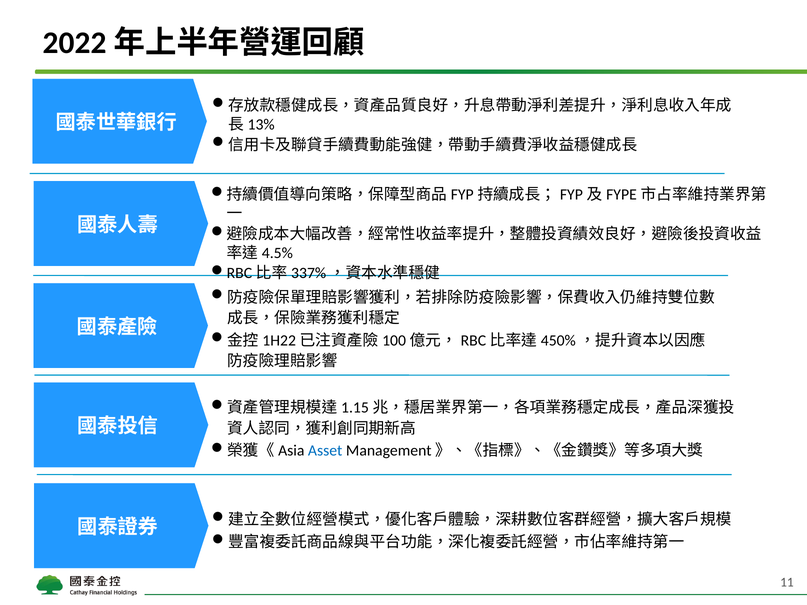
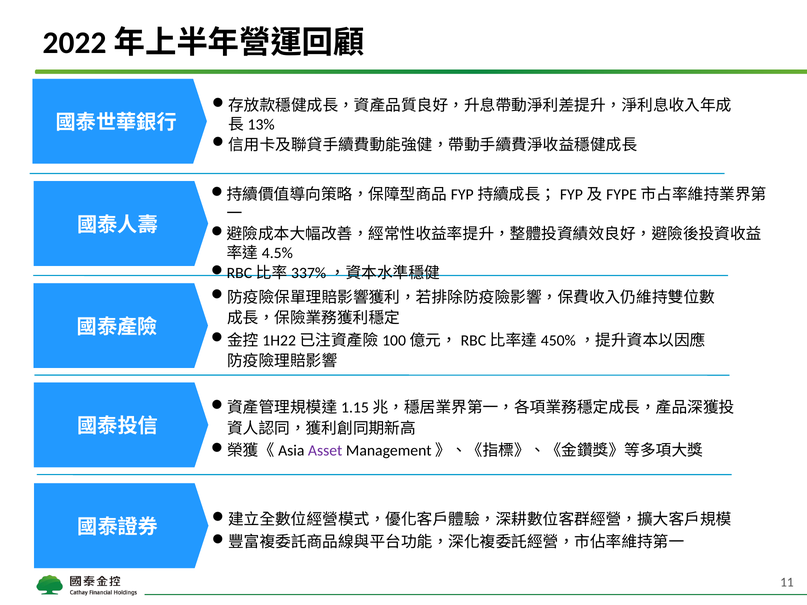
Asset colour: blue -> purple
